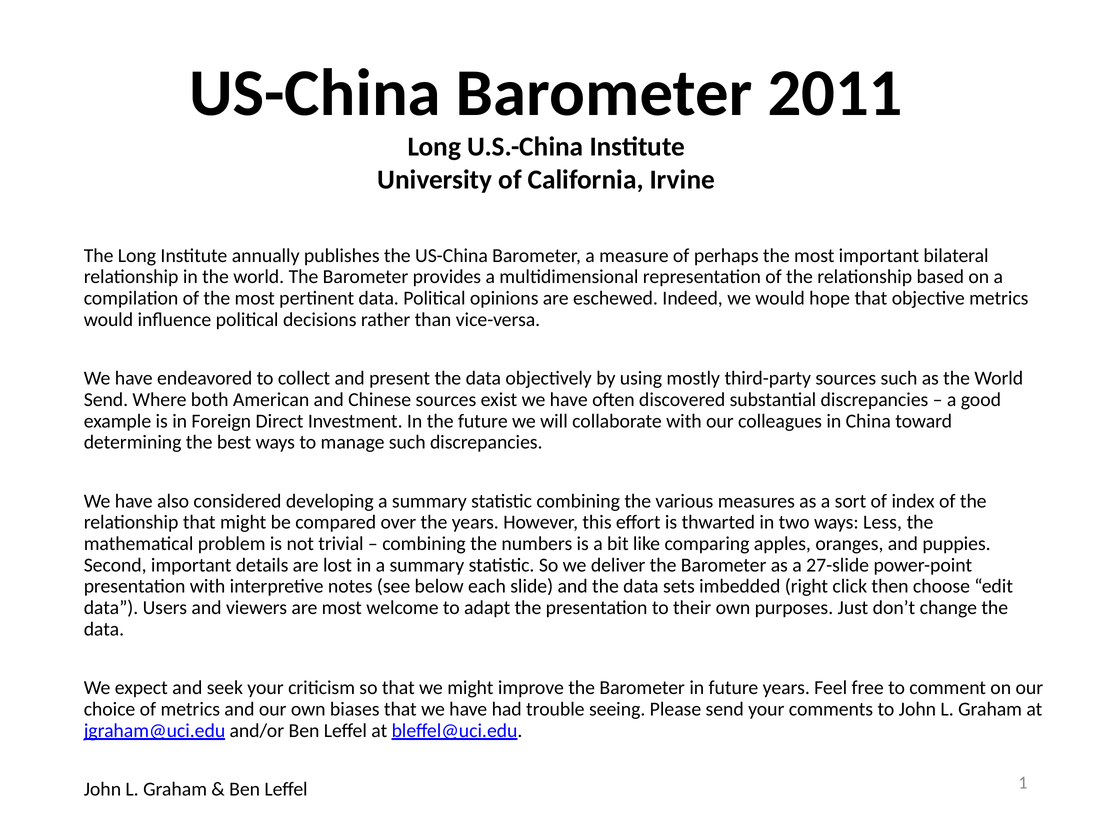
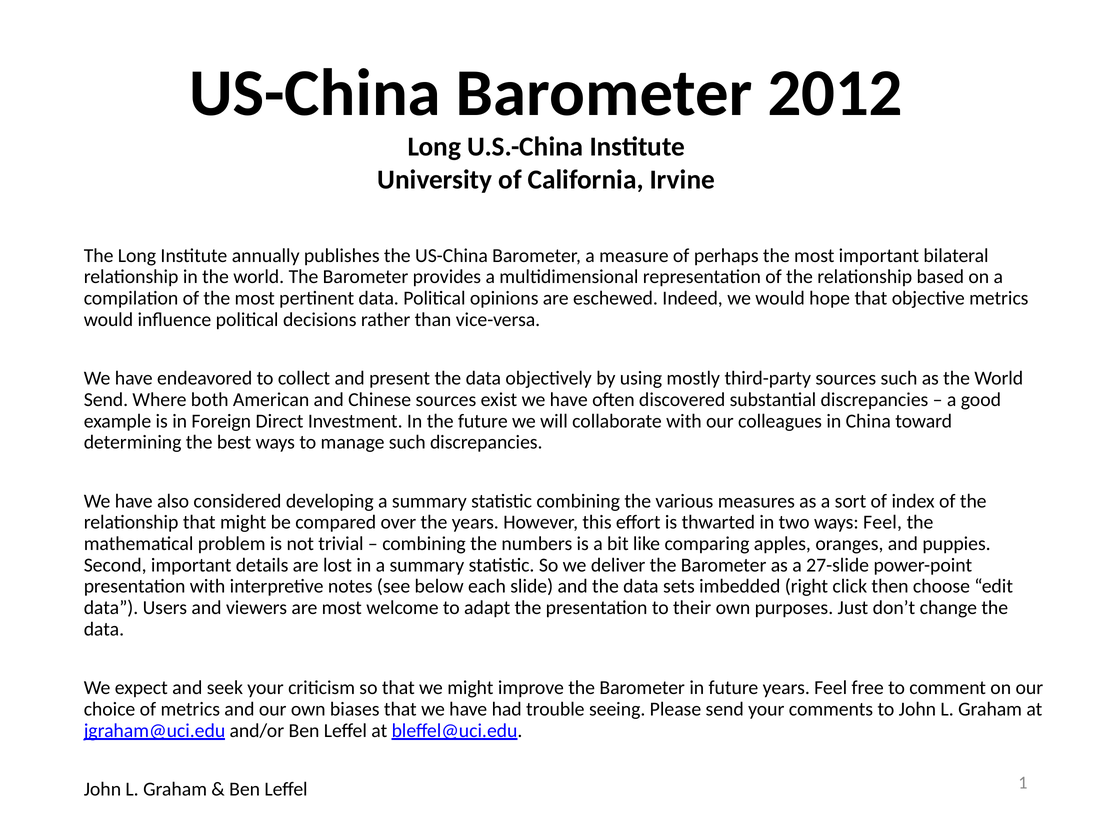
2011: 2011 -> 2012
ways Less: Less -> Feel
